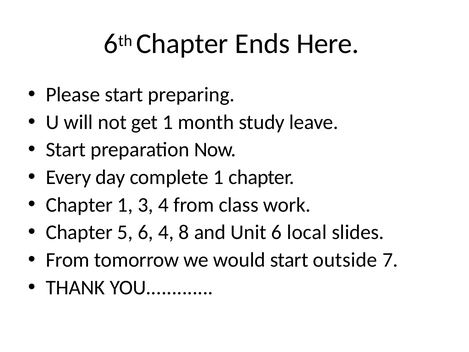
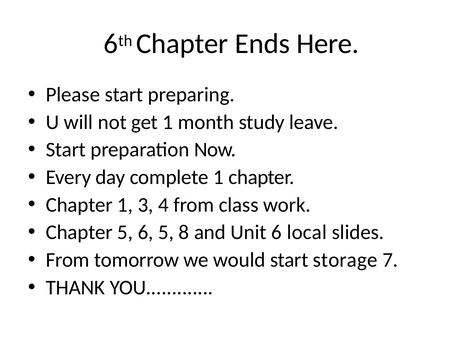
6 4: 4 -> 5
outside: outside -> storage
